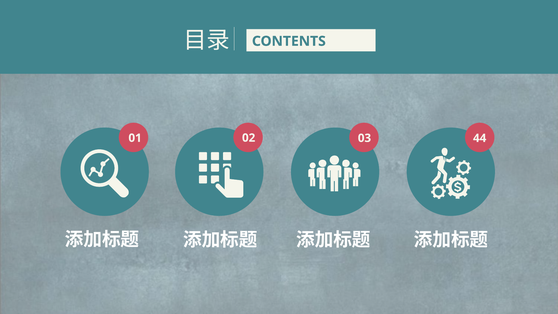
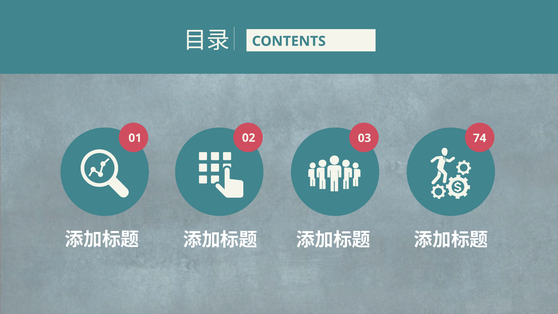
44: 44 -> 74
